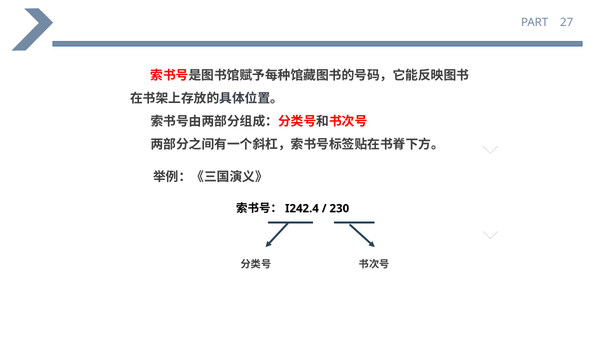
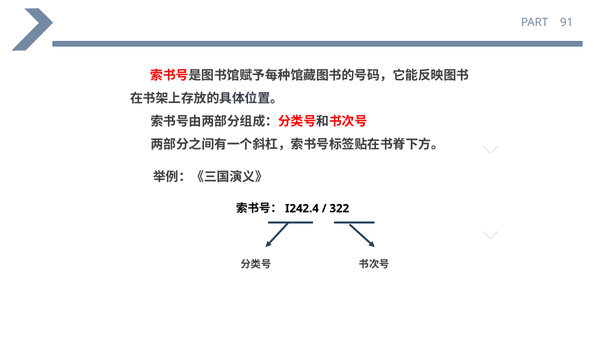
27: 27 -> 91
230: 230 -> 322
